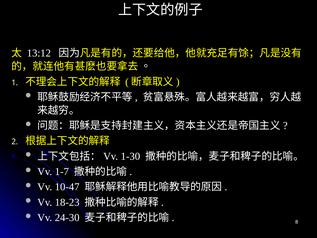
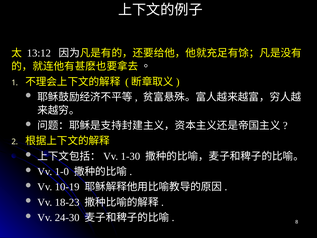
1-7: 1-7 -> 1-0
10-47: 10-47 -> 10-19
